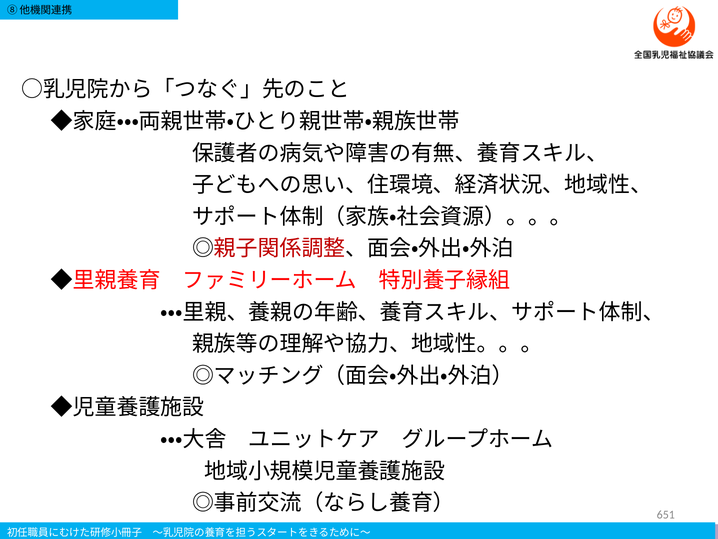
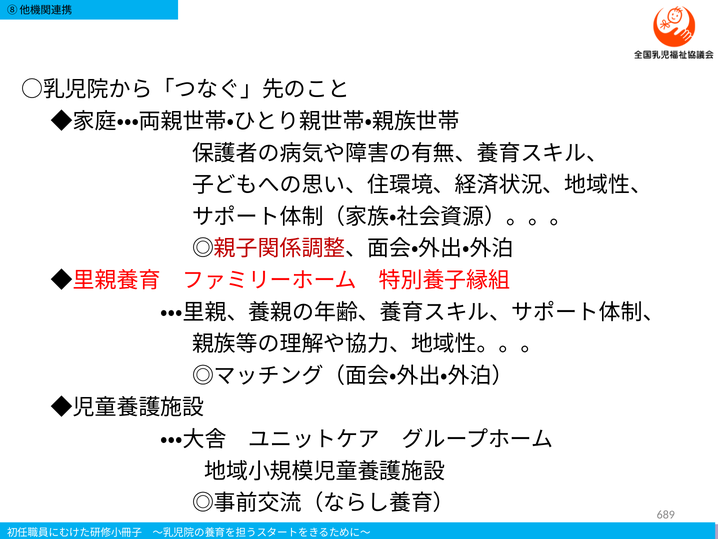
651: 651 -> 689
